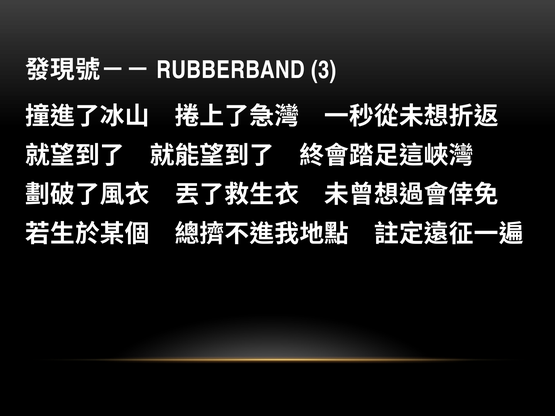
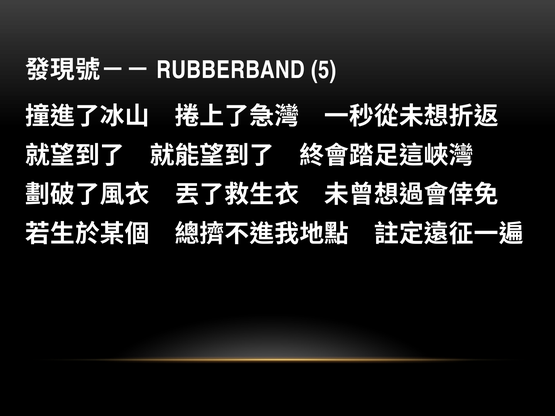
3: 3 -> 5
